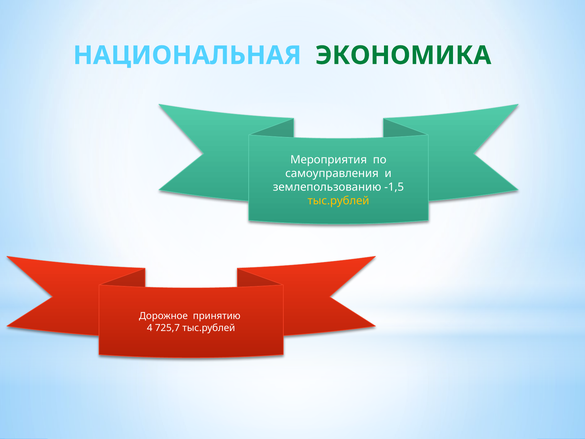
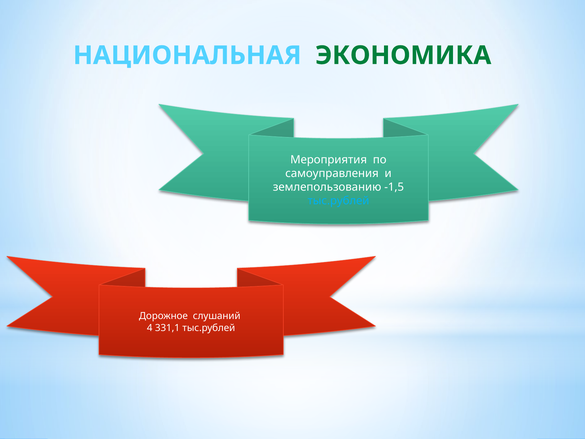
тыс.рублей at (338, 201) colour: yellow -> light blue
принятию: принятию -> слушаний
725,7: 725,7 -> 331,1
